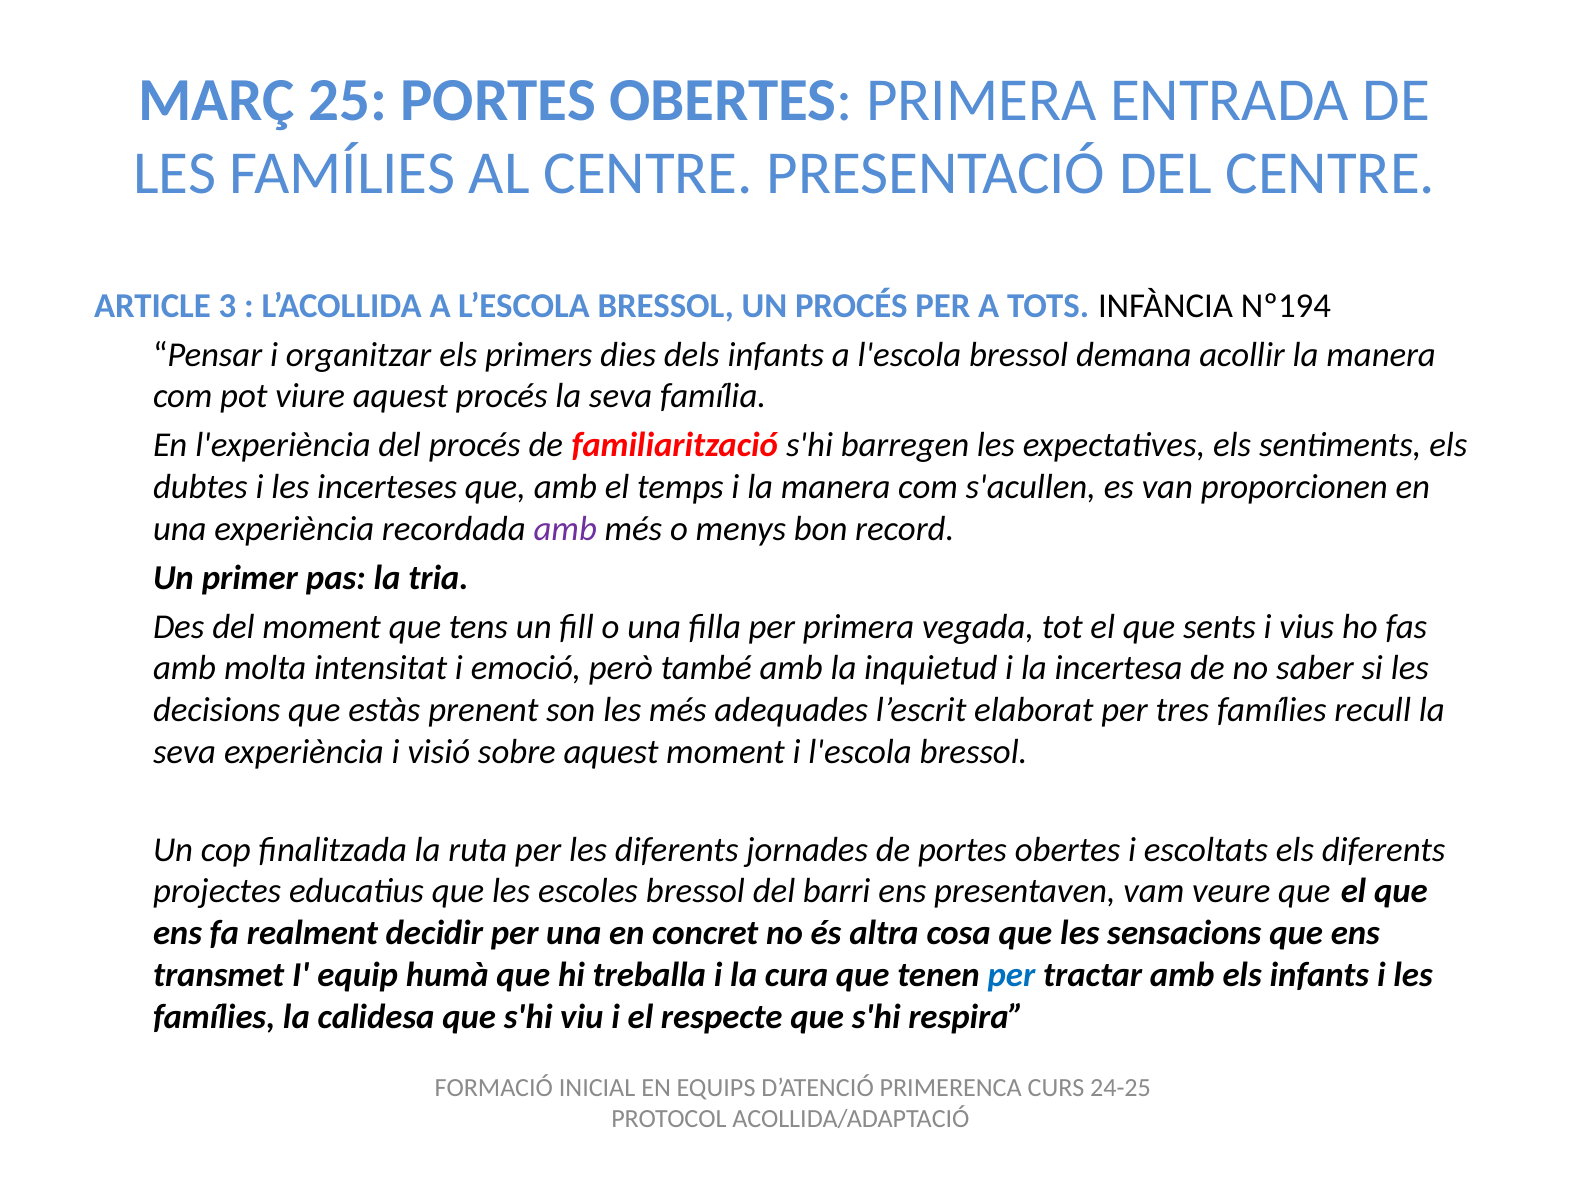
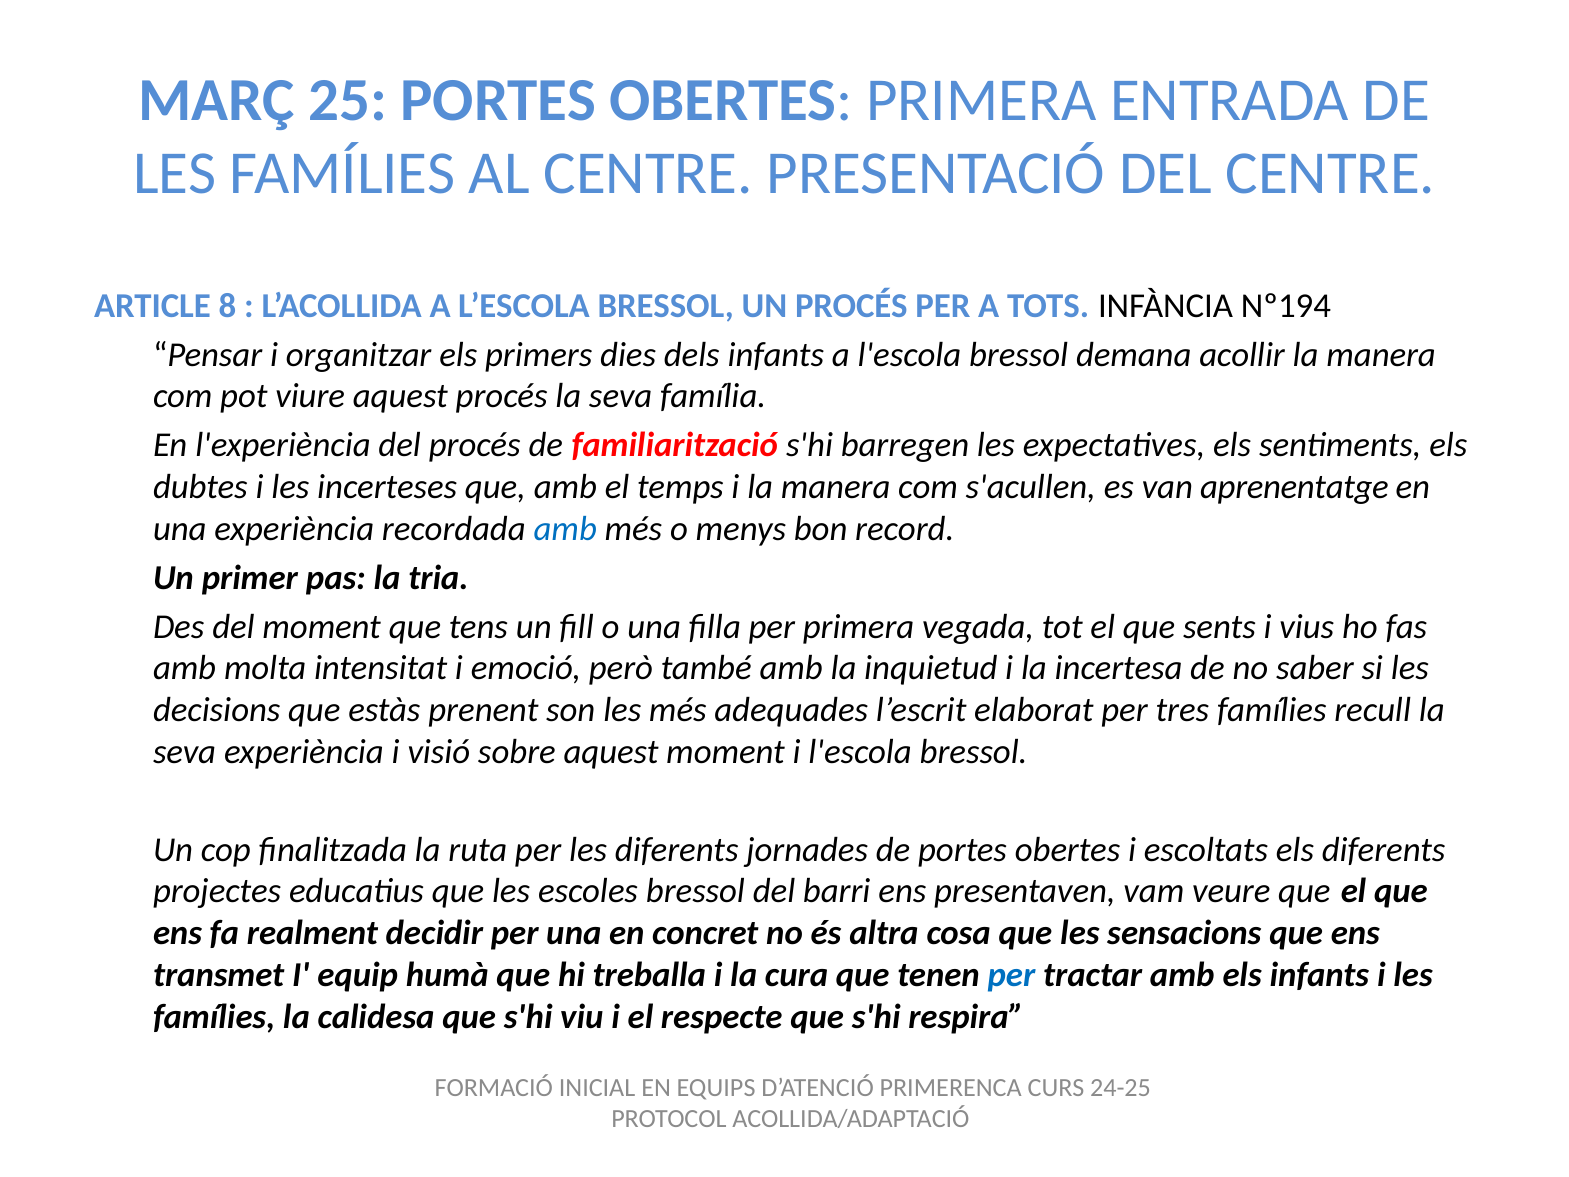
3: 3 -> 8
proporcionen: proporcionen -> aprenentatge
amb at (565, 529) colour: purple -> blue
